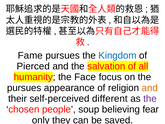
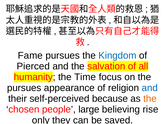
Face: Face -> Time
and at (150, 88) colour: orange -> blue
different: different -> because
the at (150, 98) colour: purple -> orange
soup: soup -> large
fear: fear -> rise
